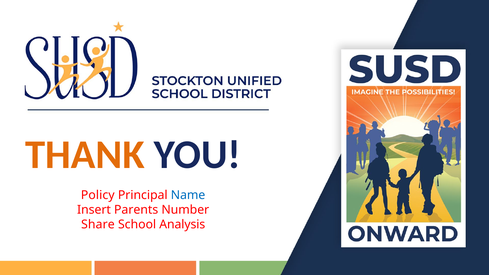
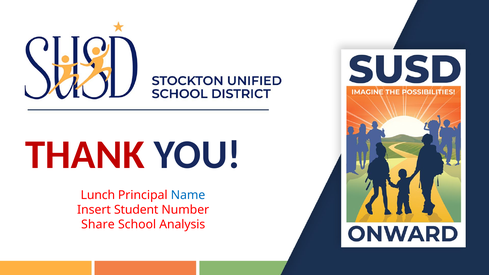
THANK colour: orange -> red
Policy: Policy -> Lunch
Parents: Parents -> Student
